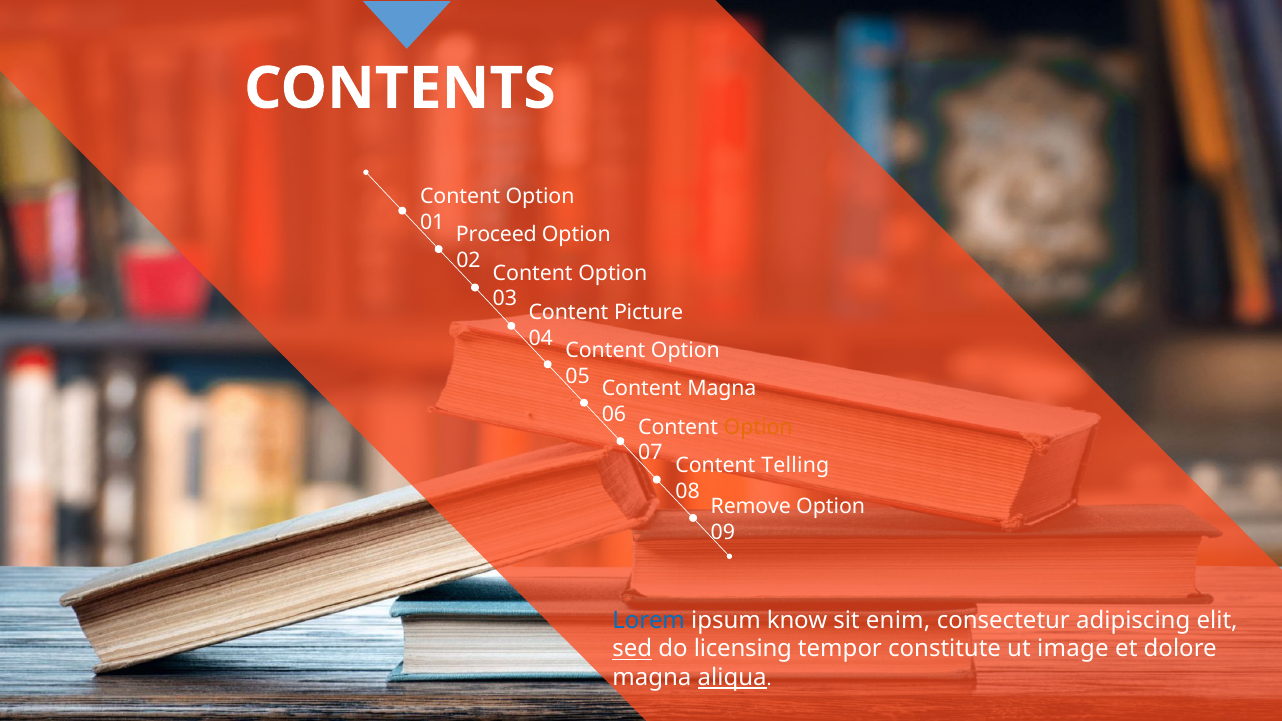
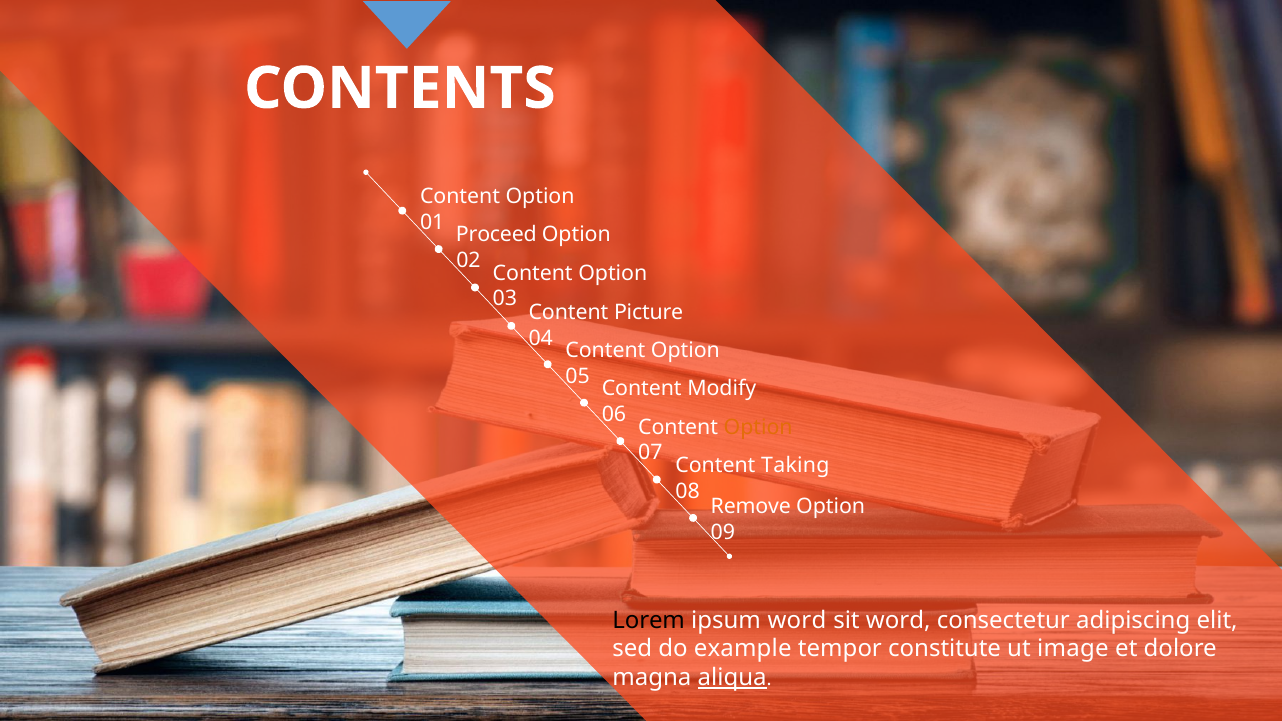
Content Magna: Magna -> Modify
Telling: Telling -> Taking
Lorem colour: blue -> black
ipsum know: know -> word
sit enim: enim -> word
sed underline: present -> none
licensing: licensing -> example
